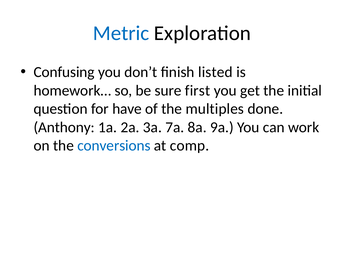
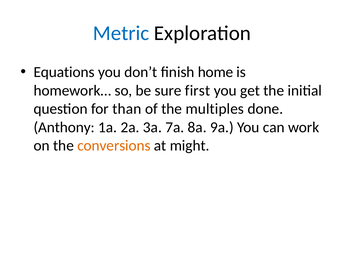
Confusing: Confusing -> Equations
listed: listed -> home
have: have -> than
conversions colour: blue -> orange
comp: comp -> might
